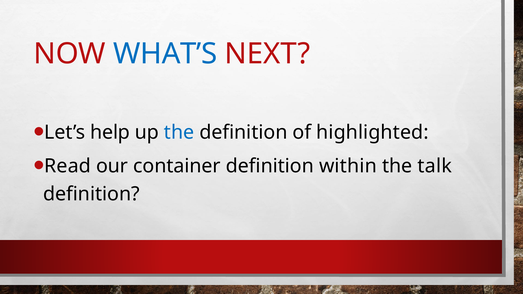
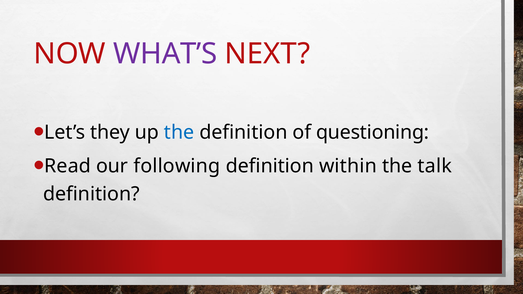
WHAT’S colour: blue -> purple
help: help -> they
highlighted: highlighted -> questioning
container: container -> following
